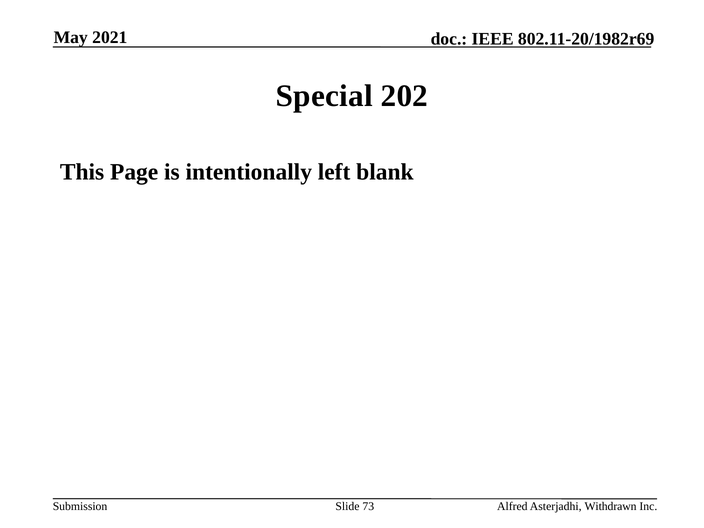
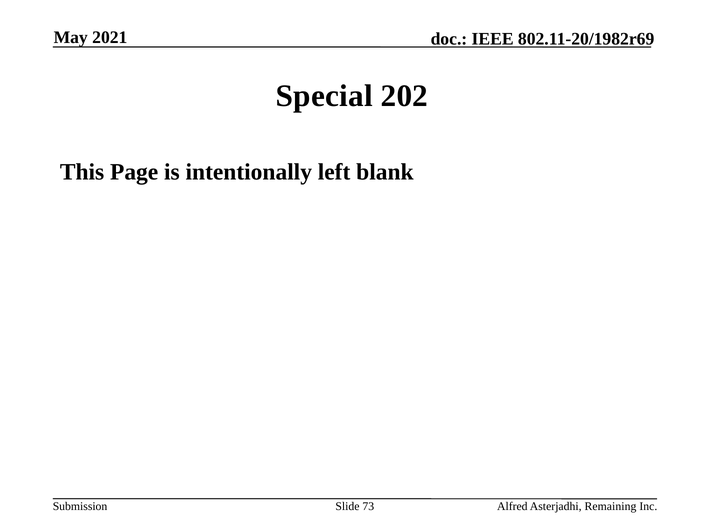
Withdrawn: Withdrawn -> Remaining
